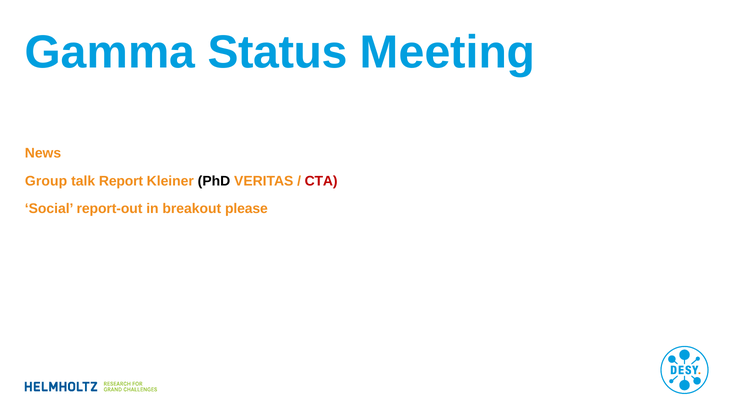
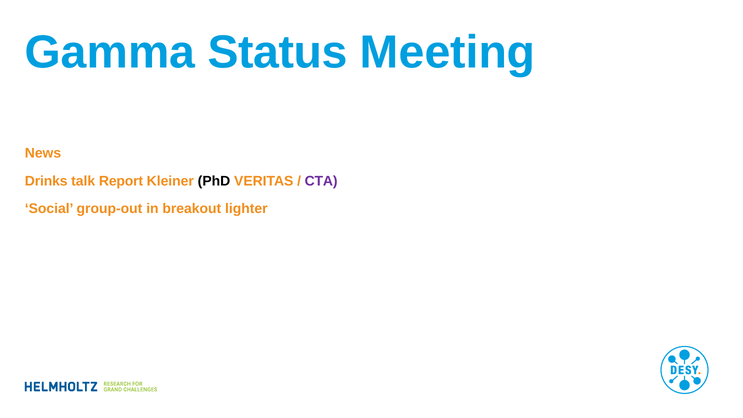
Group: Group -> Drinks
CTA colour: red -> purple
report-out: report-out -> group-out
please: please -> lighter
